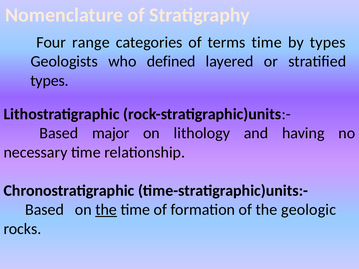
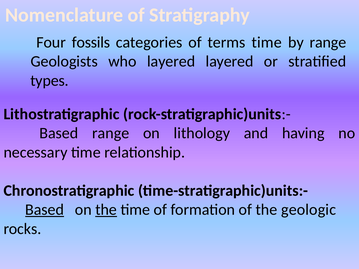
range: range -> fossils
by types: types -> range
who defined: defined -> layered
Based major: major -> range
Based at (45, 210) underline: none -> present
